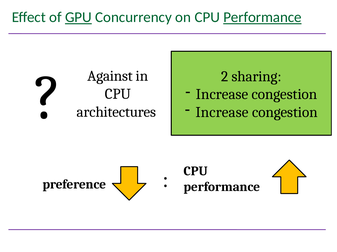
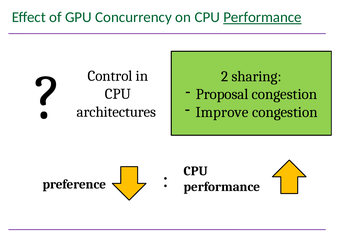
GPU underline: present -> none
Against: Against -> Control
Increase at (222, 95): Increase -> Proposal
Increase at (222, 113): Increase -> Improve
